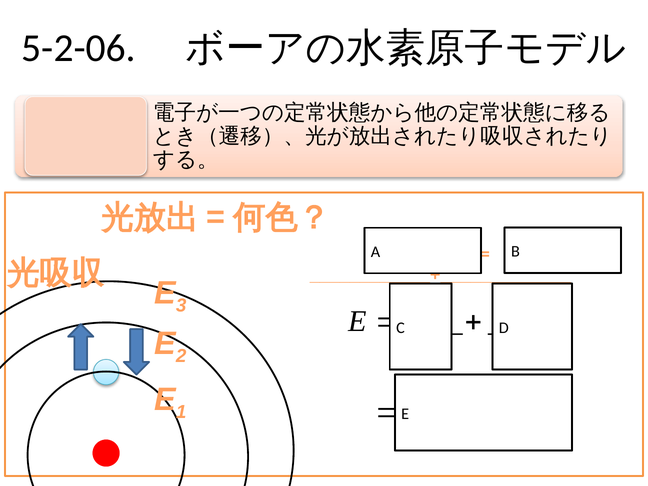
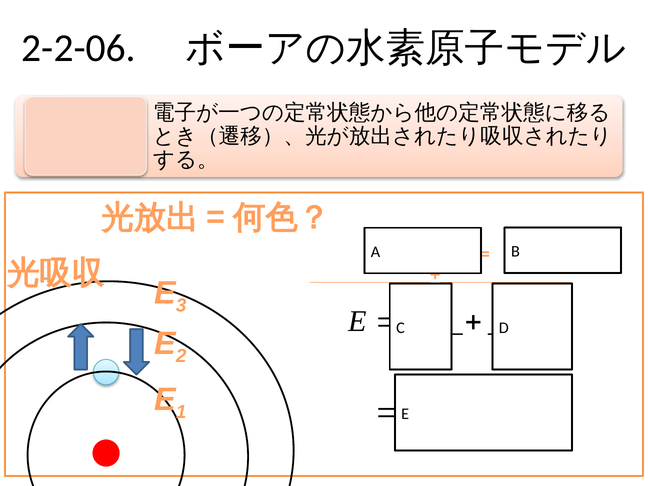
5-2-06: 5-2-06 -> 2-2-06
